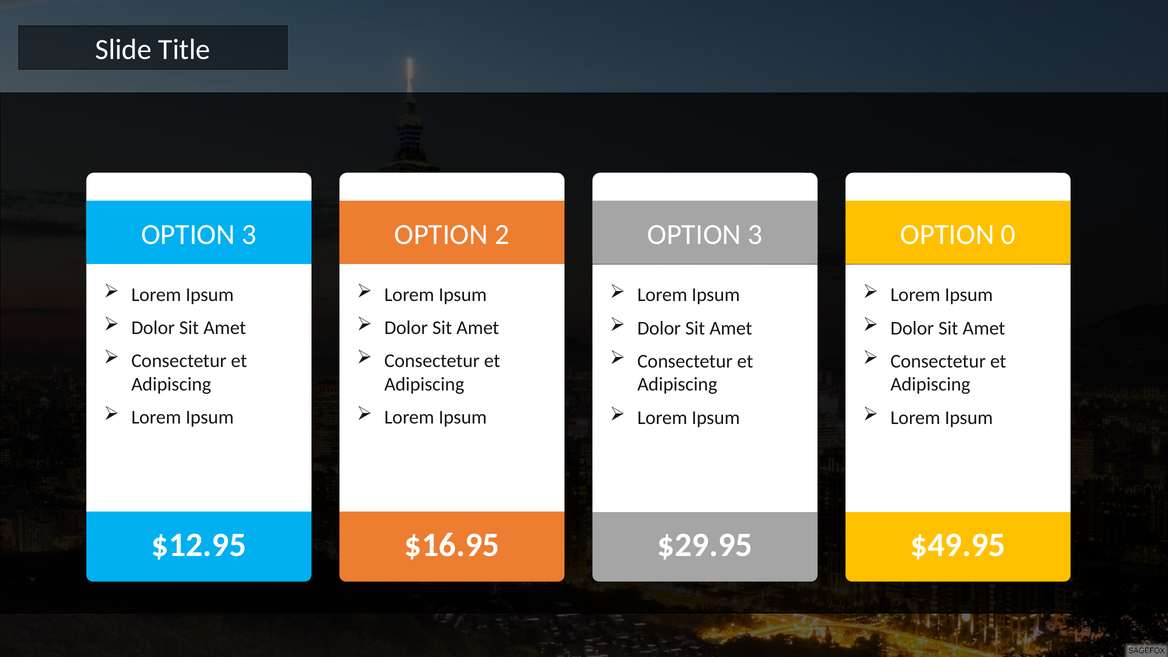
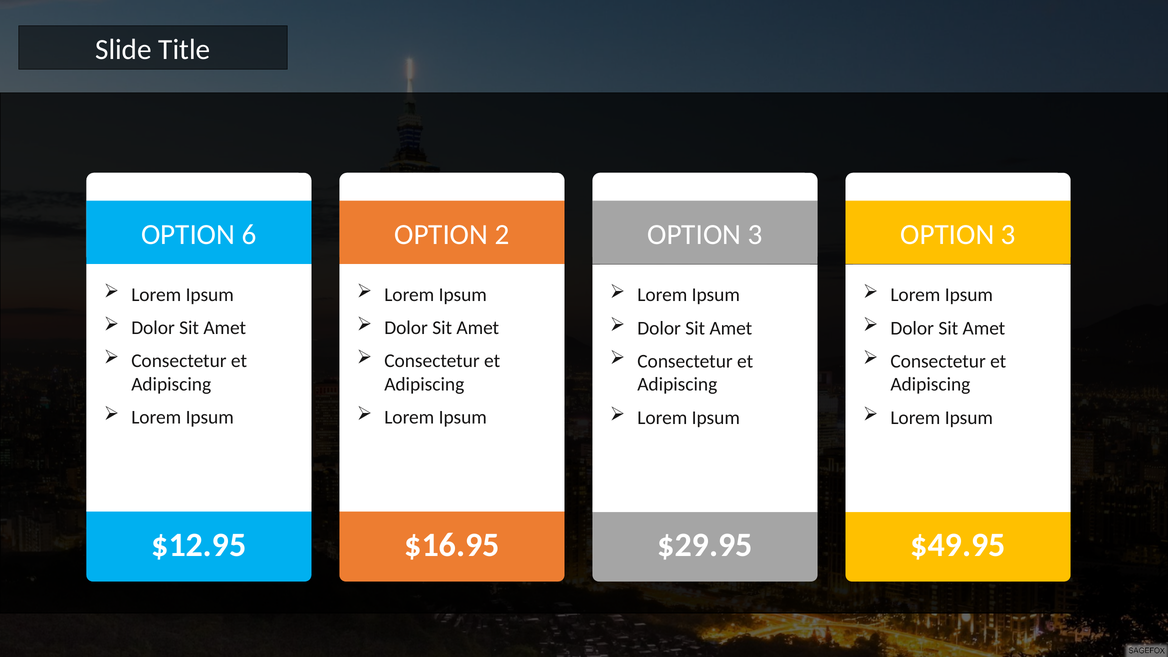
3 at (249, 234): 3 -> 6
0 at (1008, 234): 0 -> 3
